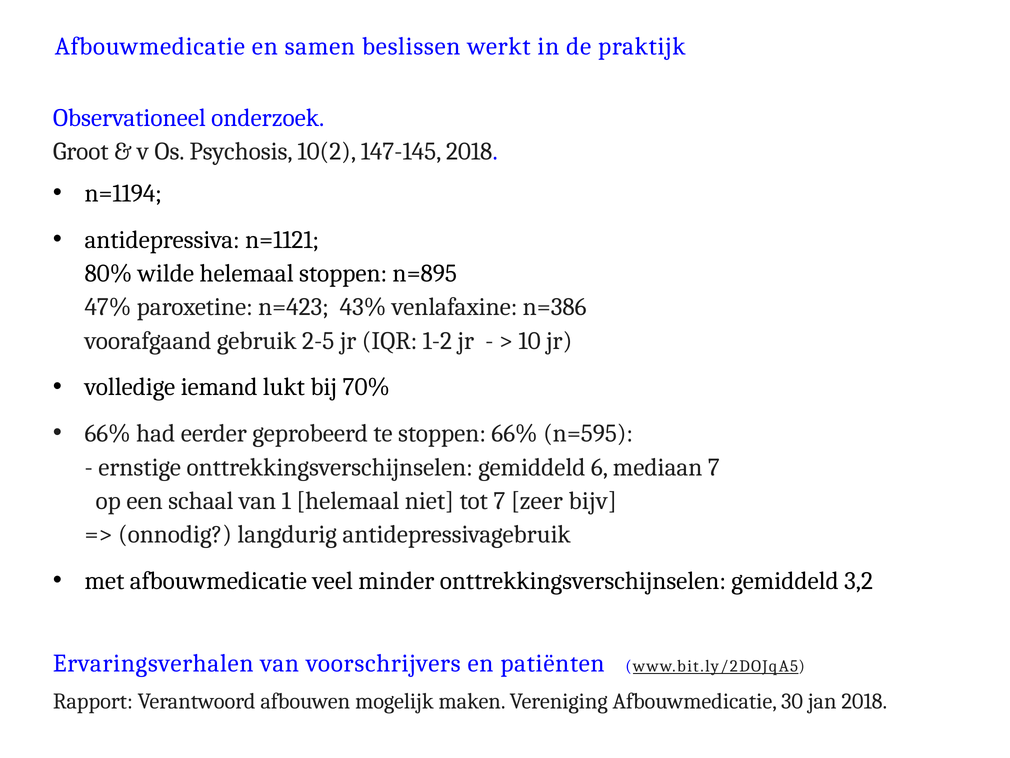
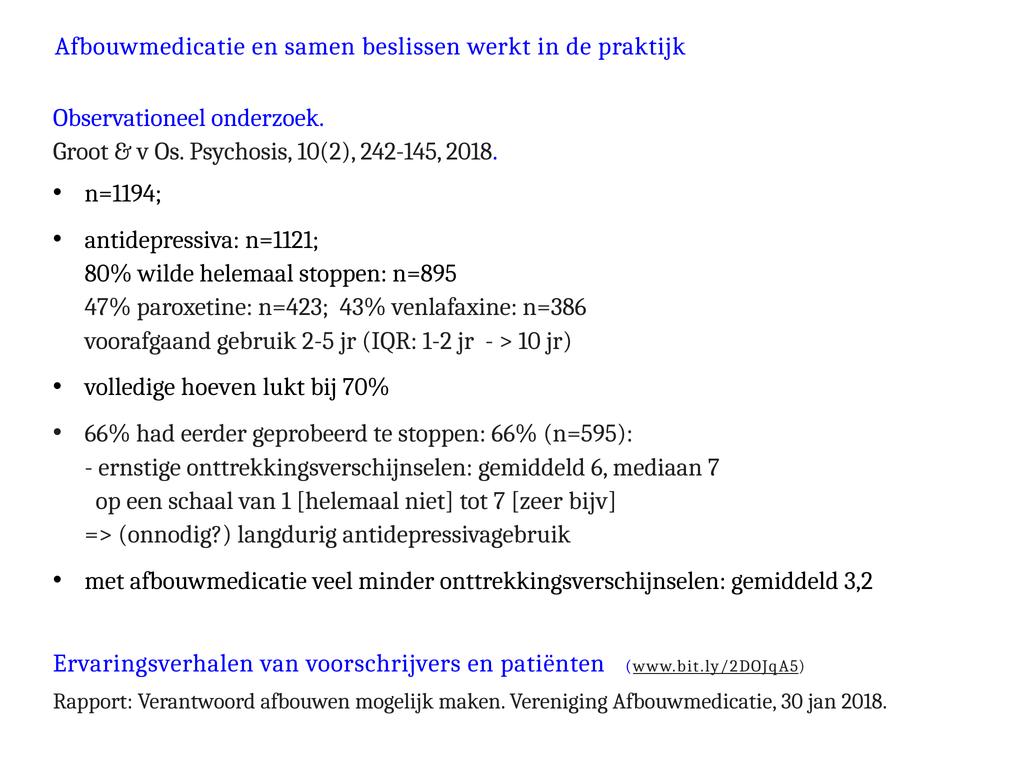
147-145: 147-145 -> 242-145
iemand: iemand -> hoeven
